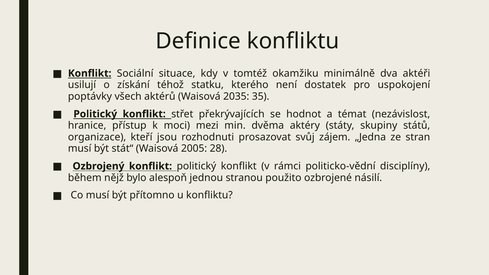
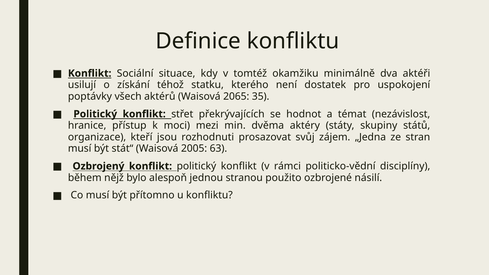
2035: 2035 -> 2065
28: 28 -> 63
